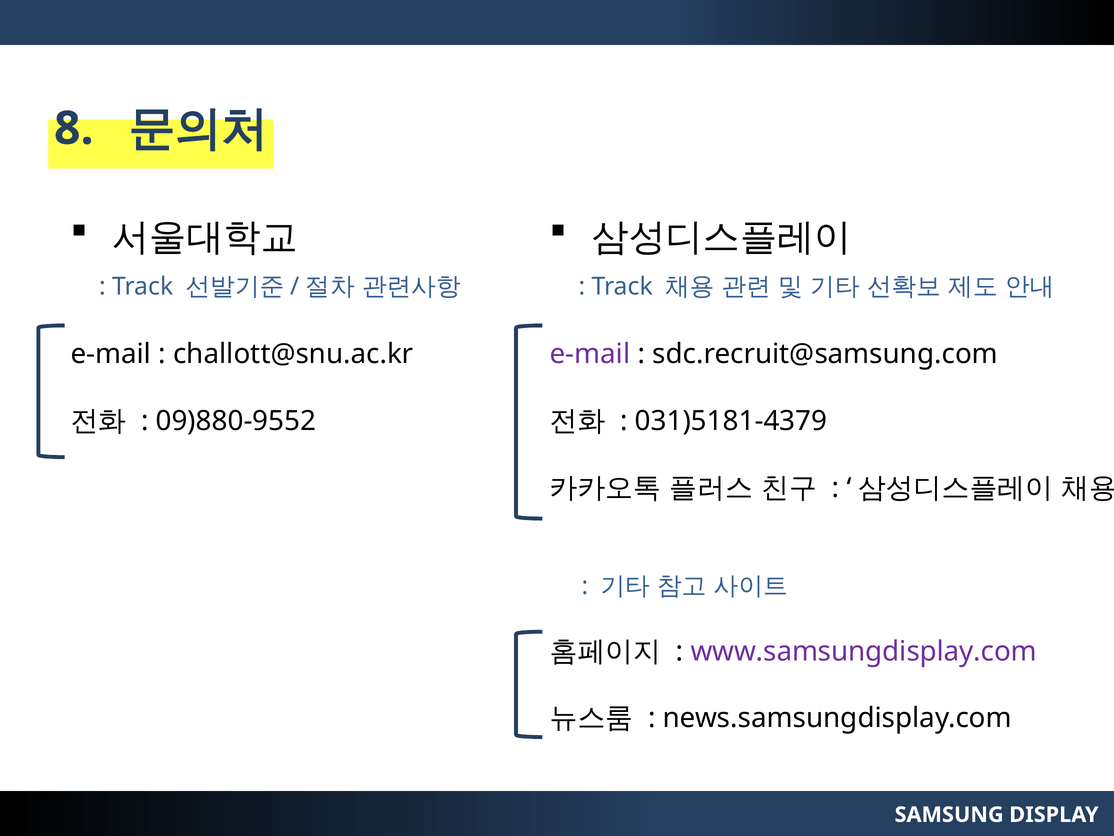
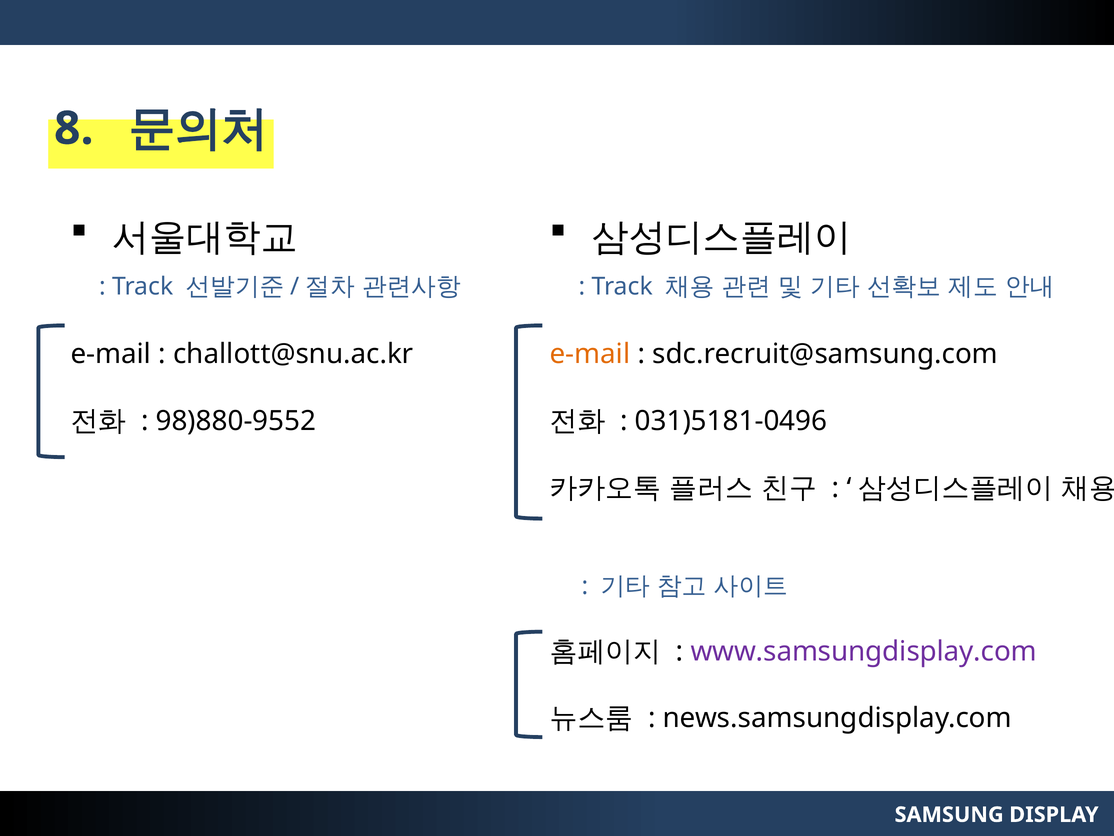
e-mail at (590, 354) colour: purple -> orange
09)880-9552: 09)880-9552 -> 98)880-9552
031)5181-4379: 031)5181-4379 -> 031)5181-0496
